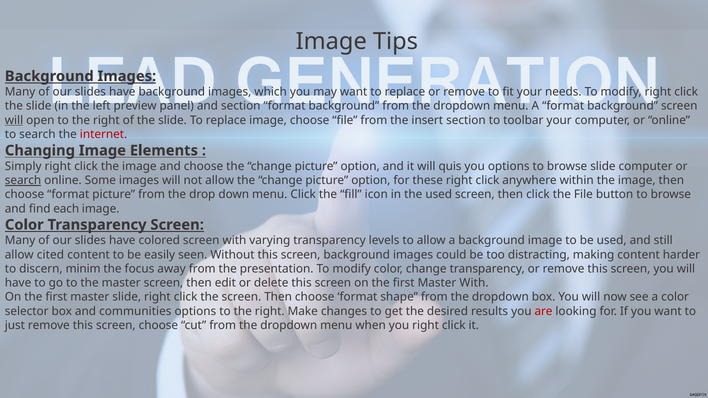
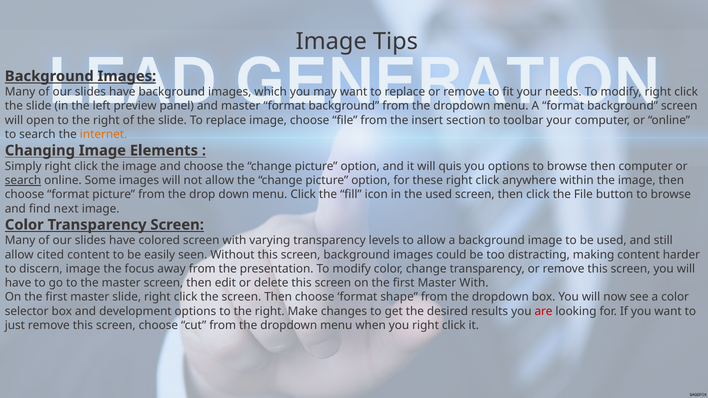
and section: section -> master
will at (14, 120) underline: present -> none
internet colour: red -> orange
browse slide: slide -> then
each: each -> next
discern minim: minim -> image
communities: communities -> development
